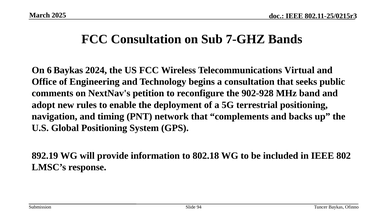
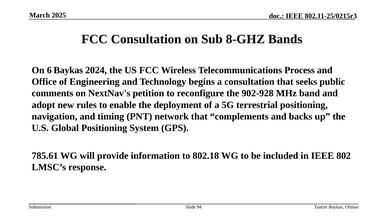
7-GHZ: 7-GHZ -> 8-GHZ
Virtual: Virtual -> Process
892.19: 892.19 -> 785.61
